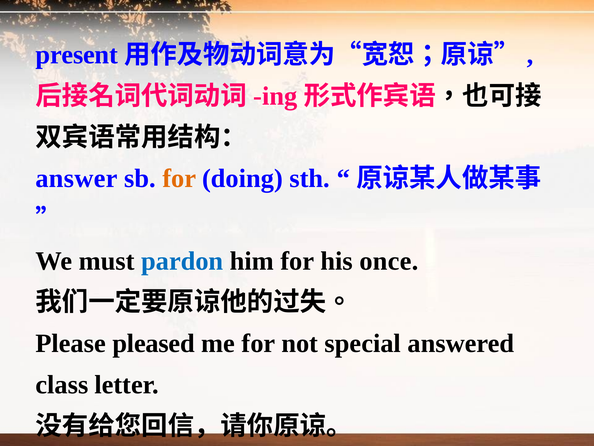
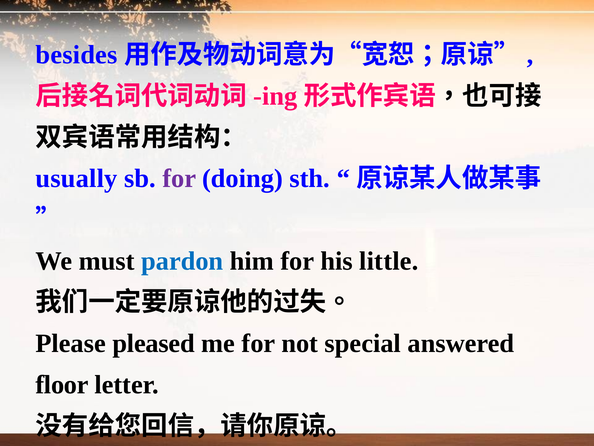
present: present -> besides
answer: answer -> usually
for at (179, 178) colour: orange -> purple
once: once -> little
class: class -> floor
